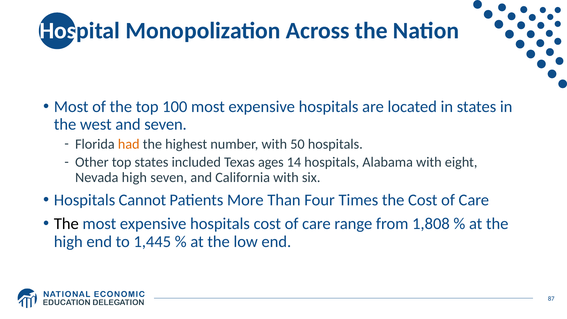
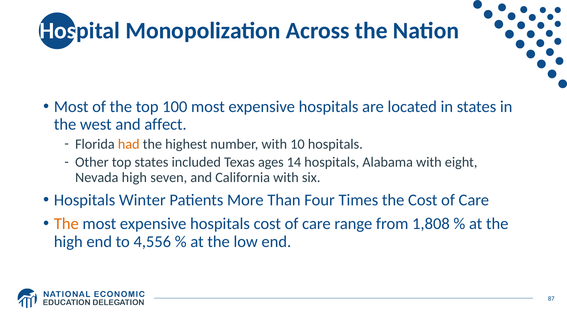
and seven: seven -> affect
50: 50 -> 10
Cannot: Cannot -> Winter
The at (66, 224) colour: black -> orange
1,445: 1,445 -> 4,556
